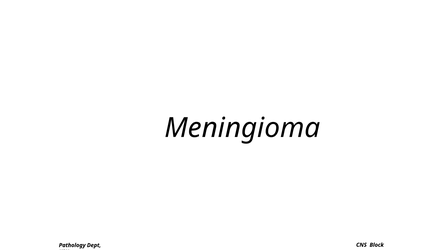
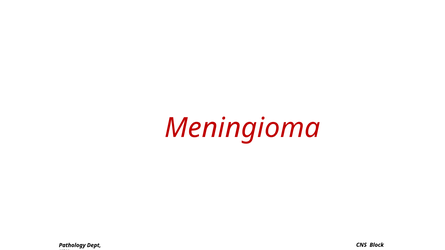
Meningioma colour: black -> red
